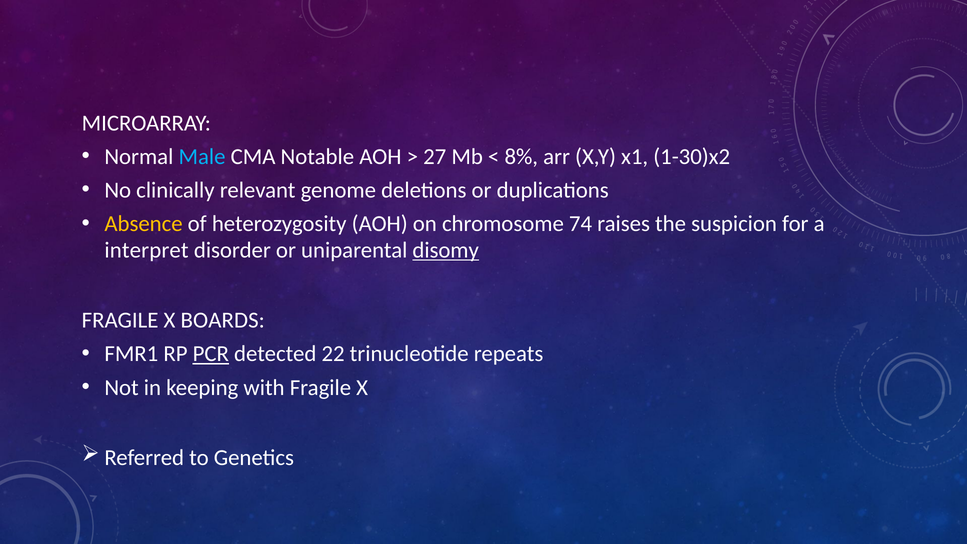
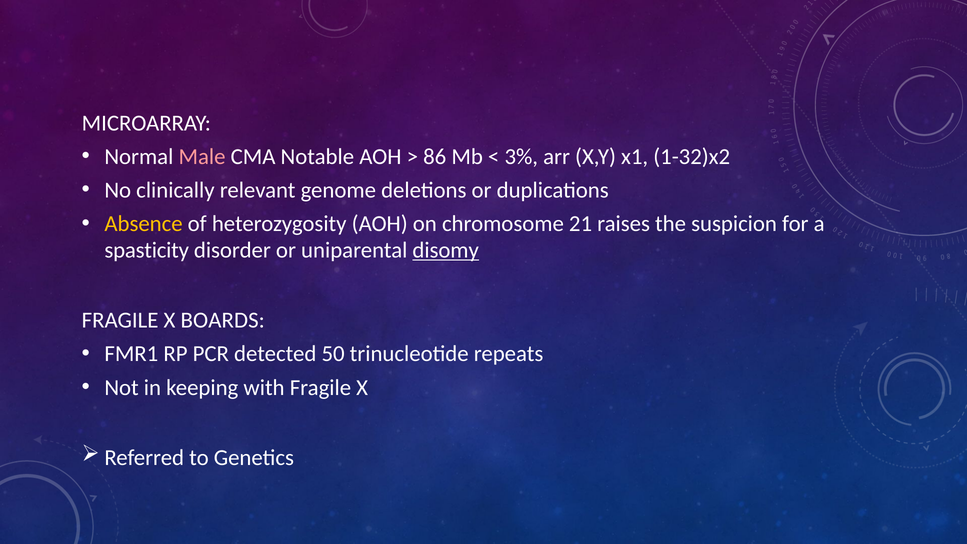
Male colour: light blue -> pink
27: 27 -> 86
8%: 8% -> 3%
1-30)x2: 1-30)x2 -> 1-32)x2
74: 74 -> 21
interpret: interpret -> spasticity
PCR underline: present -> none
22: 22 -> 50
